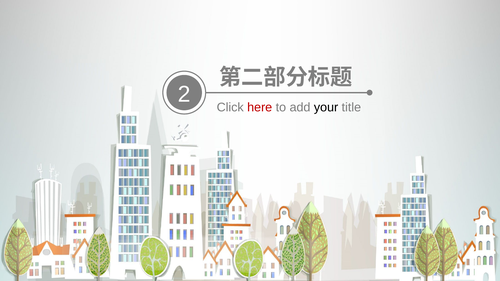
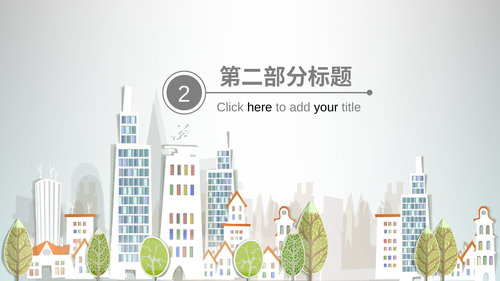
here colour: red -> black
